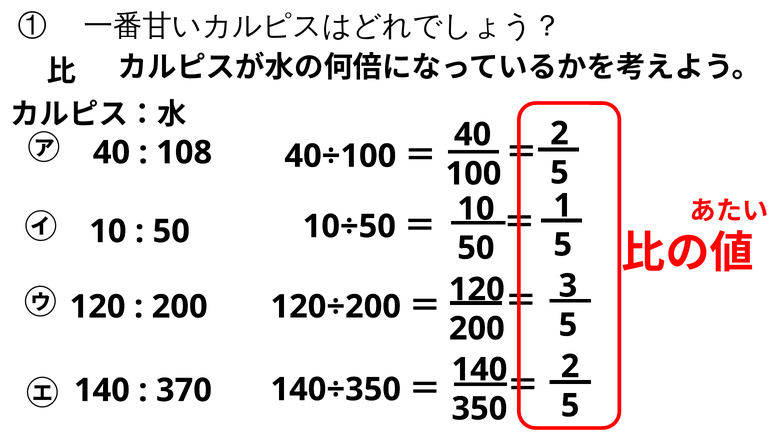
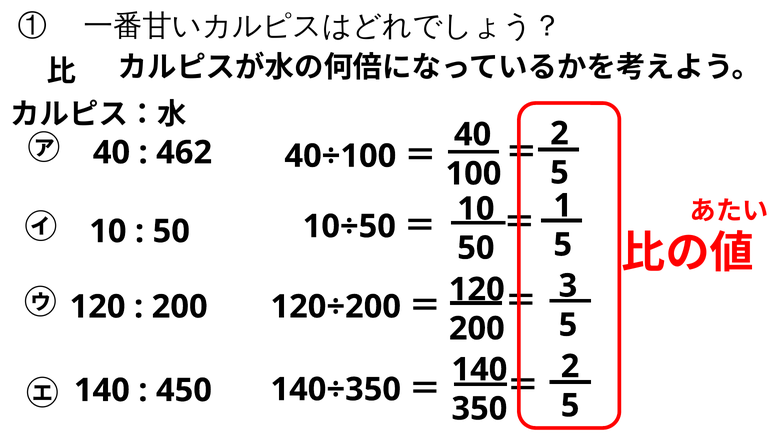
108: 108 -> 462
370: 370 -> 450
